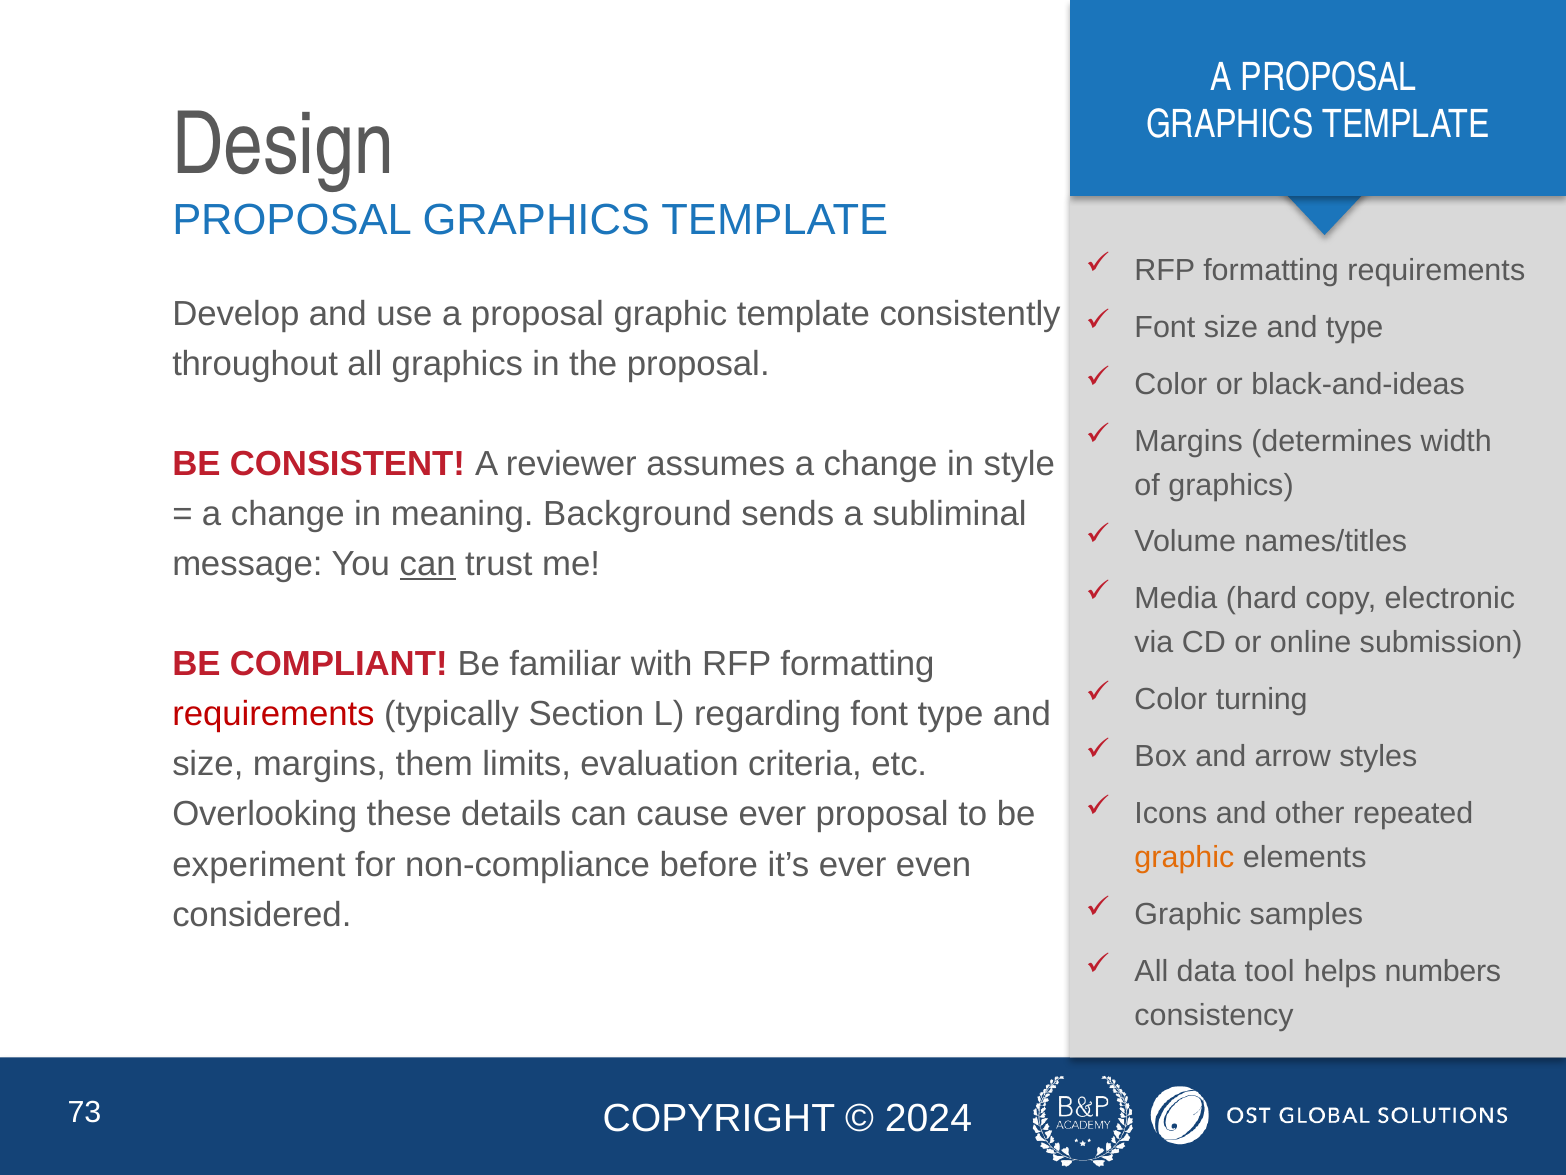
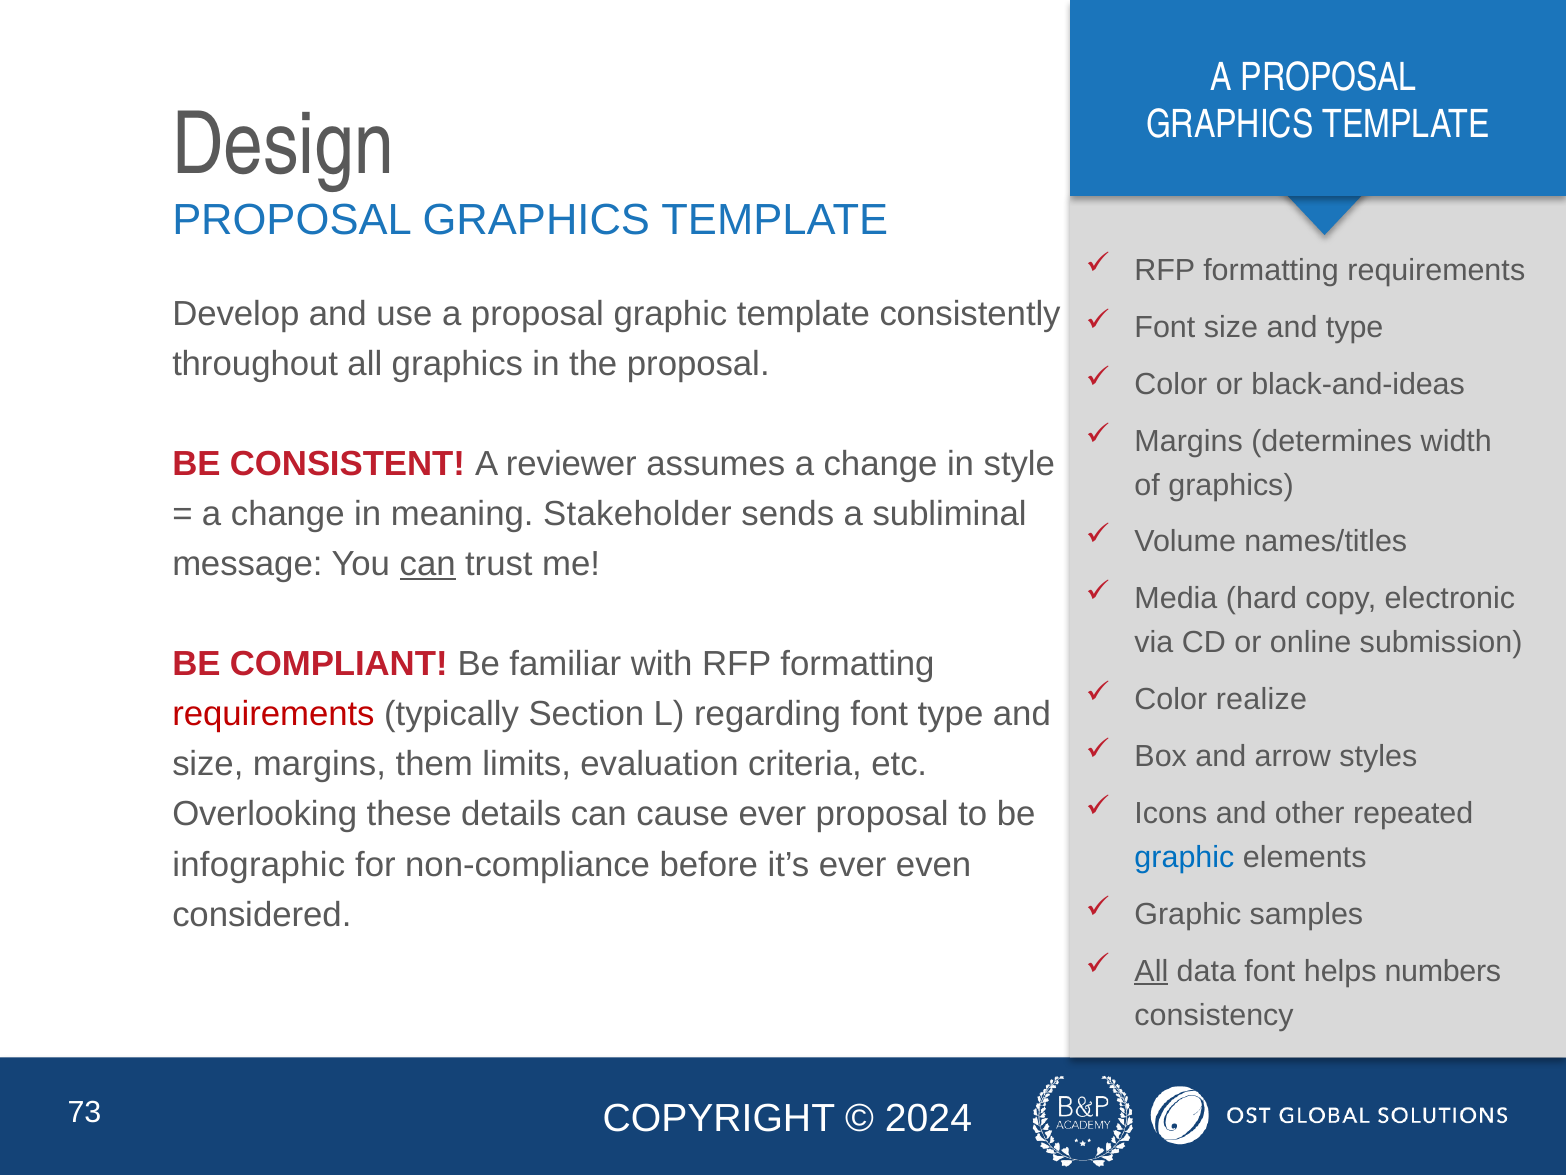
Background: Background -> Stakeholder
turning: turning -> realize
graphic at (1184, 857) colour: orange -> blue
experiment: experiment -> infographic
All at (1151, 971) underline: none -> present
data tool: tool -> font
